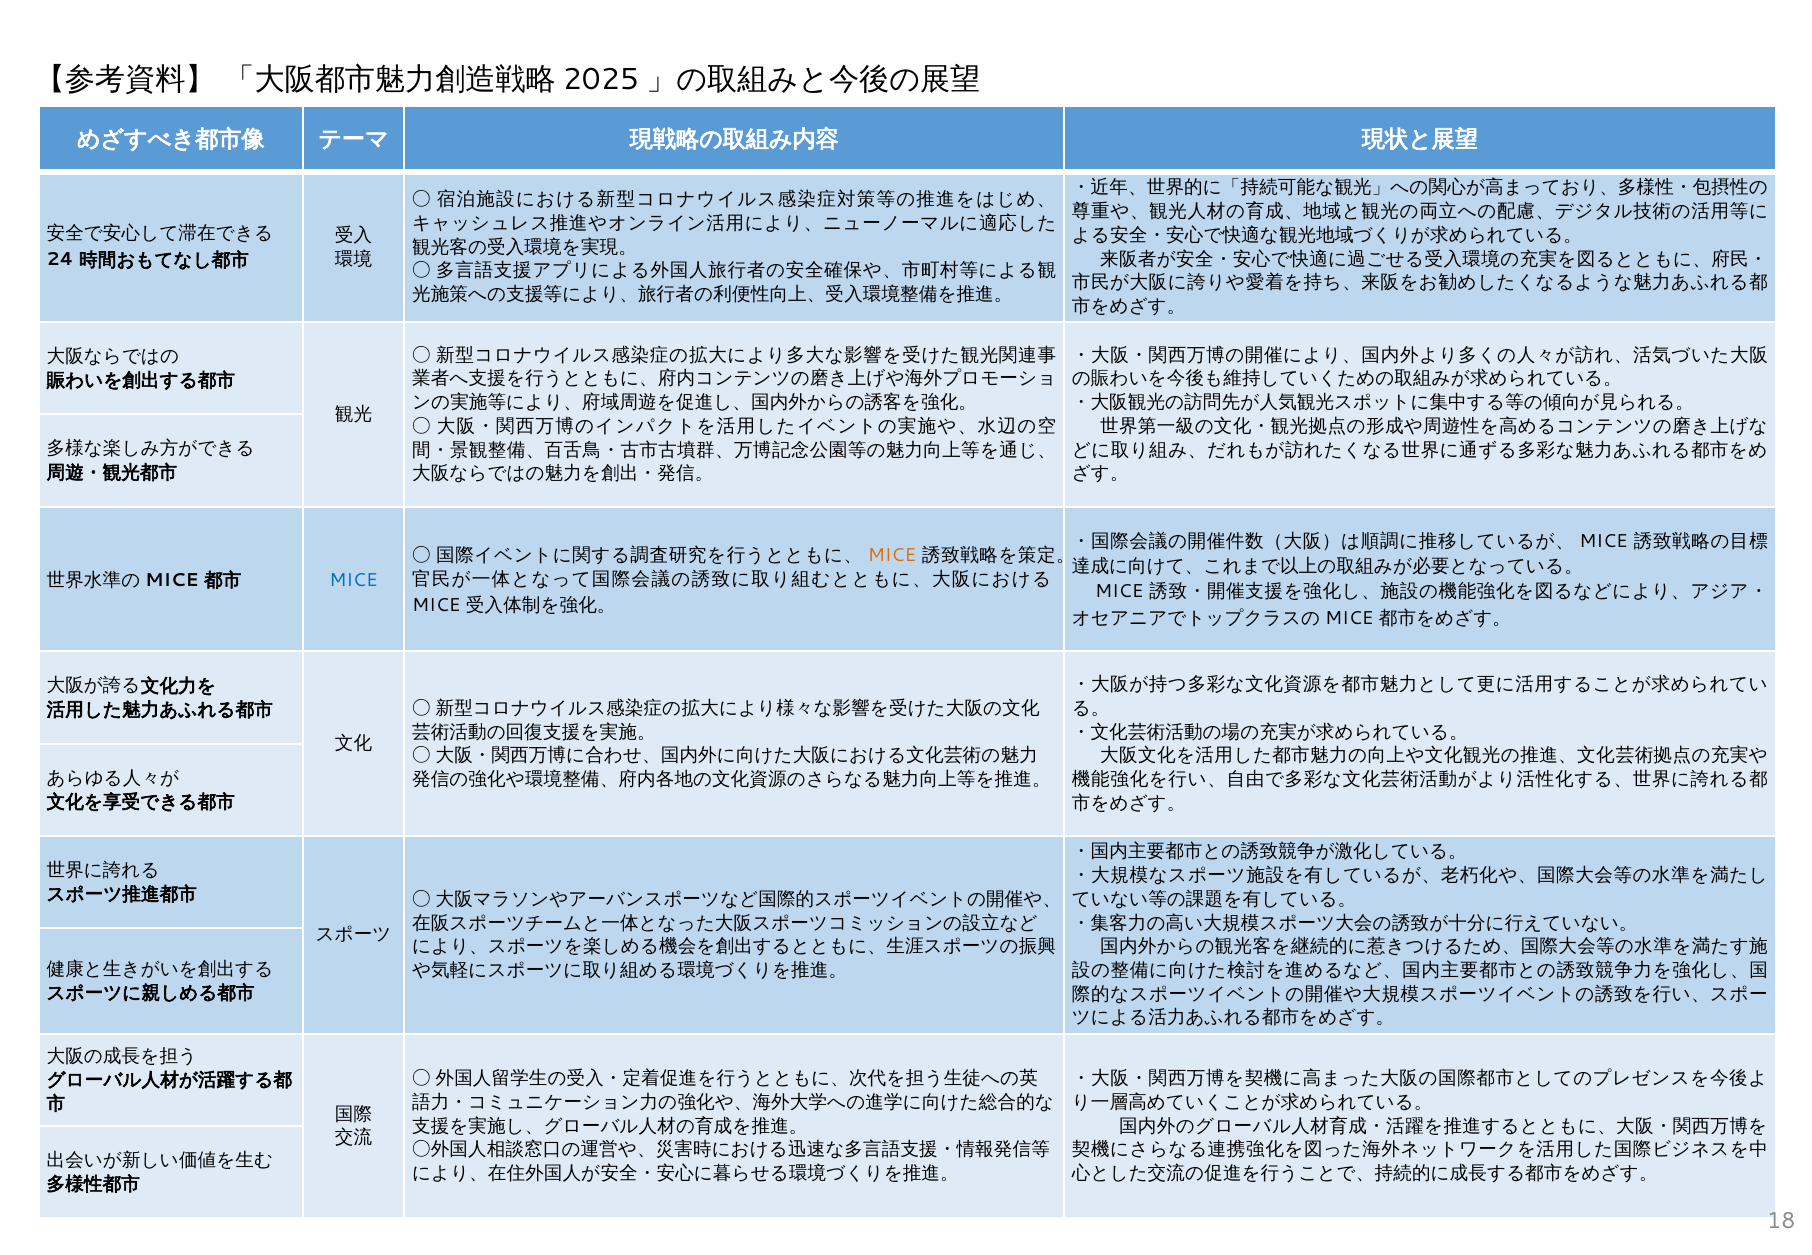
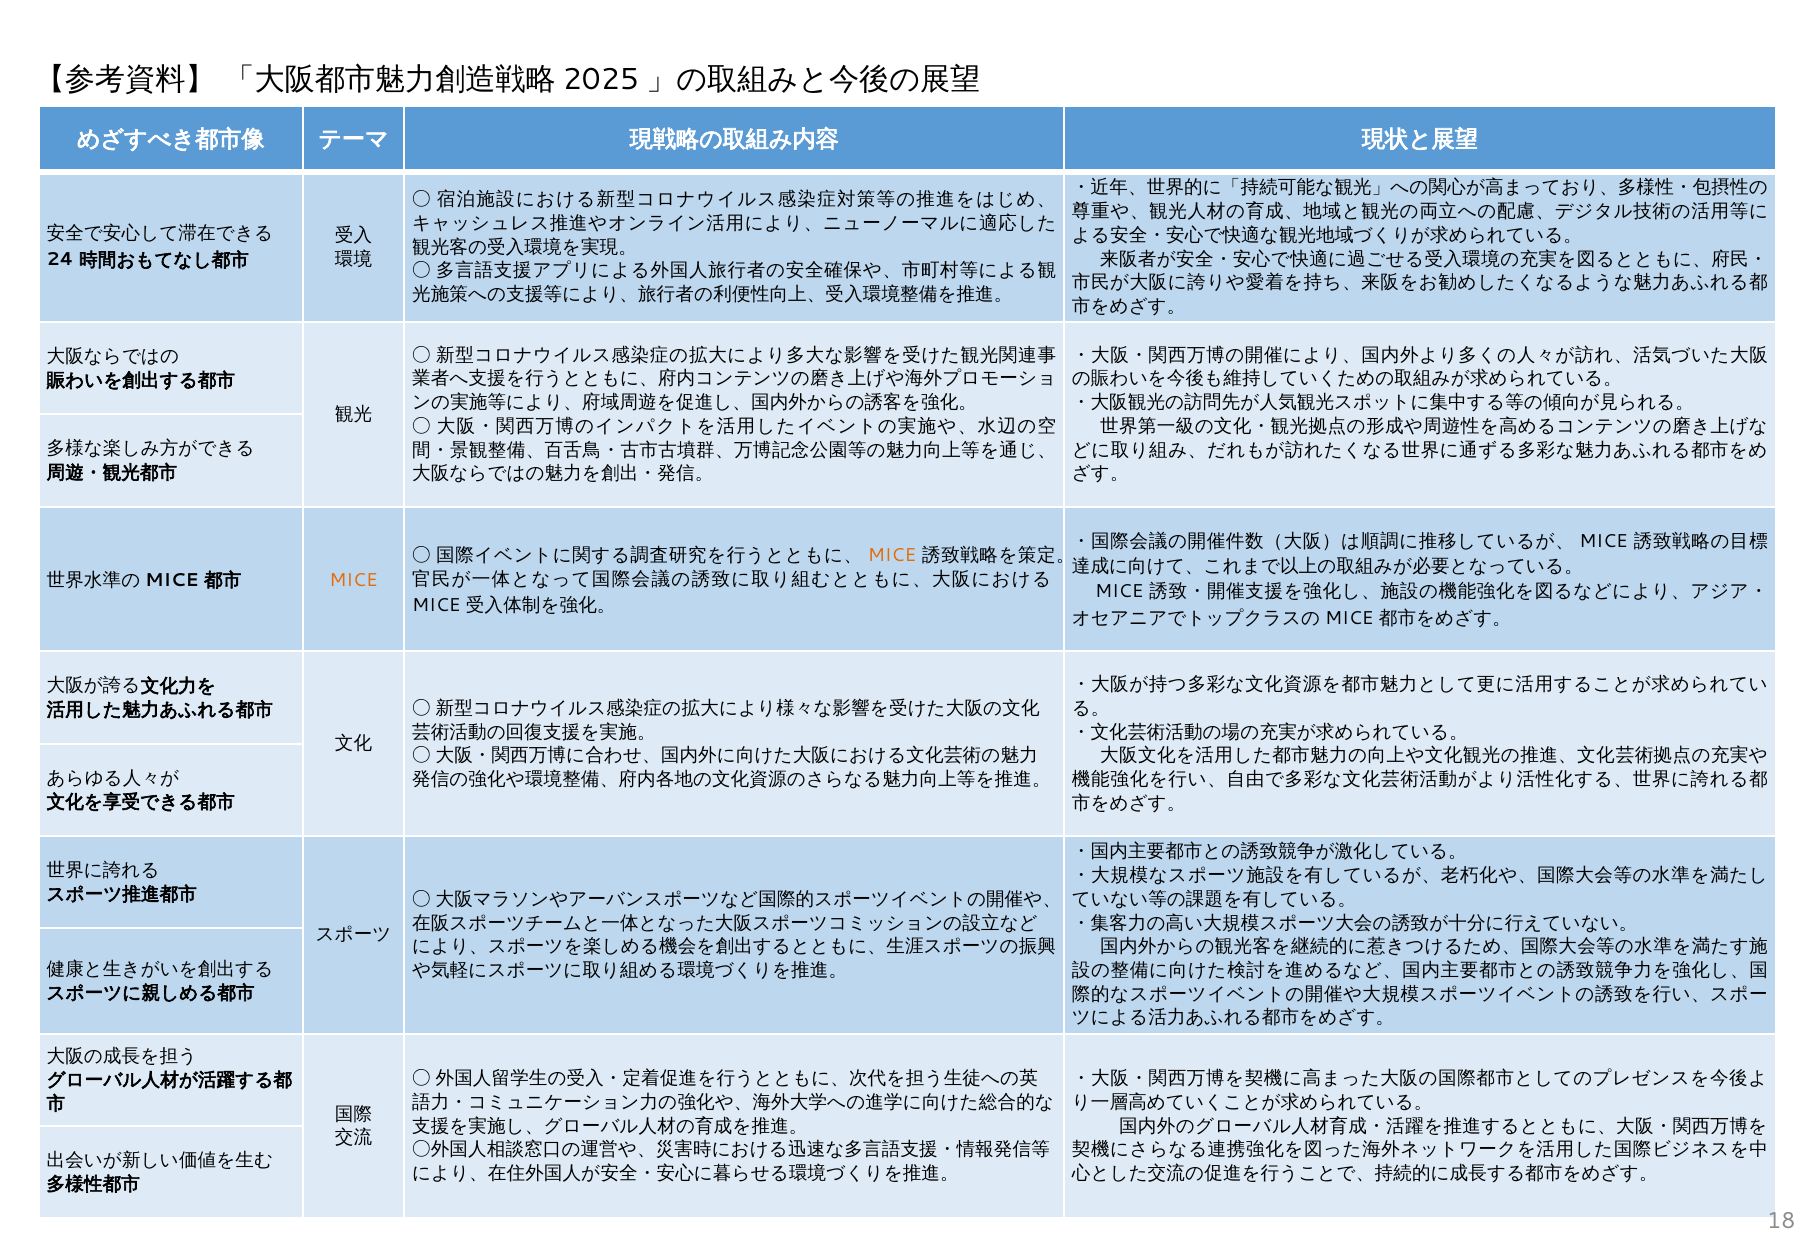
MICE at (353, 580) colour: blue -> orange
